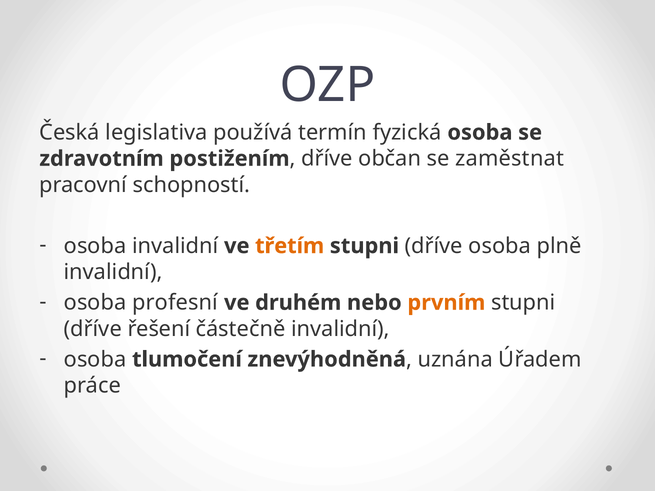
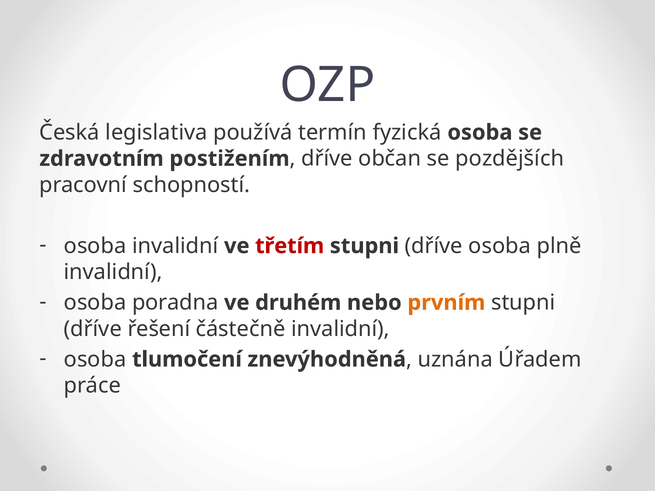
zaměstnat: zaměstnat -> pozdějších
třetím colour: orange -> red
profesní: profesní -> poradna
